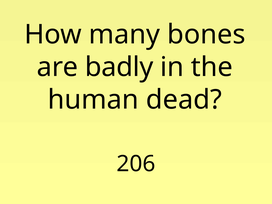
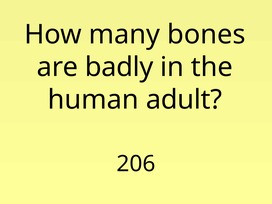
dead: dead -> adult
